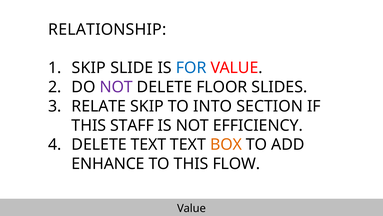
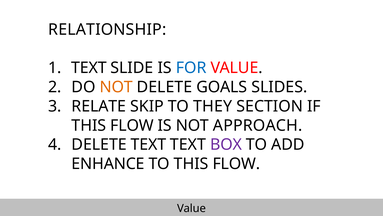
SKIP at (89, 68): SKIP -> TEXT
NOT at (116, 87) colour: purple -> orange
FLOOR: FLOOR -> GOALS
INTO: INTO -> THEY
STAFF at (132, 125): STAFF -> FLOW
EFFICIENCY: EFFICIENCY -> APPROACH
BOX colour: orange -> purple
